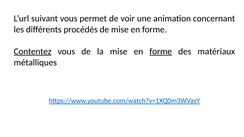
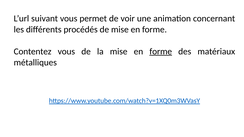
Contentez underline: present -> none
